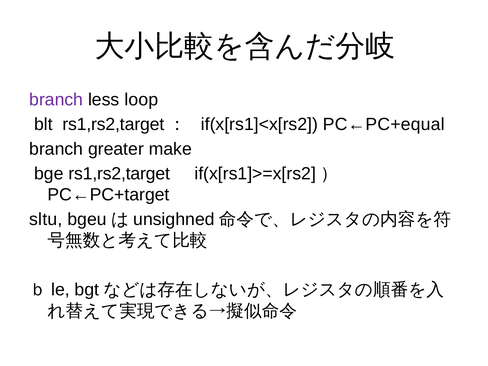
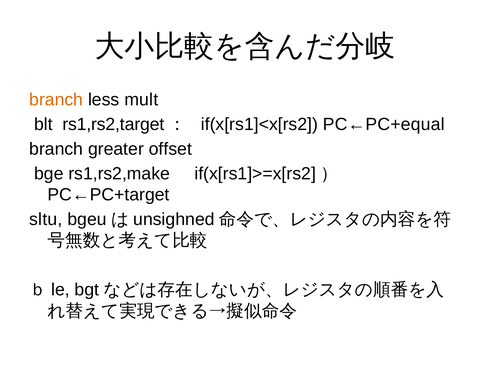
branch at (56, 100) colour: purple -> orange
loop: loop -> mult
make: make -> offset
bge rs1,rs2,target: rs1,rs2,target -> rs1,rs2,make
